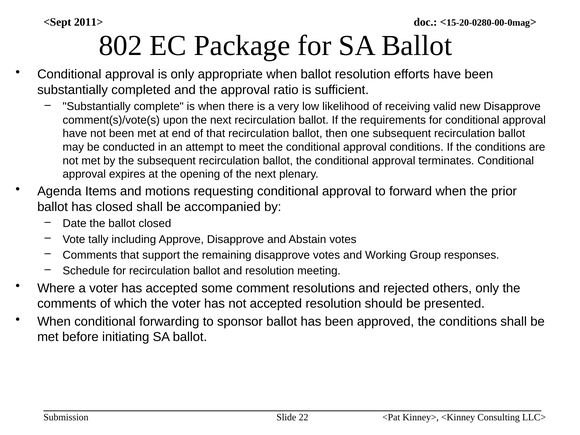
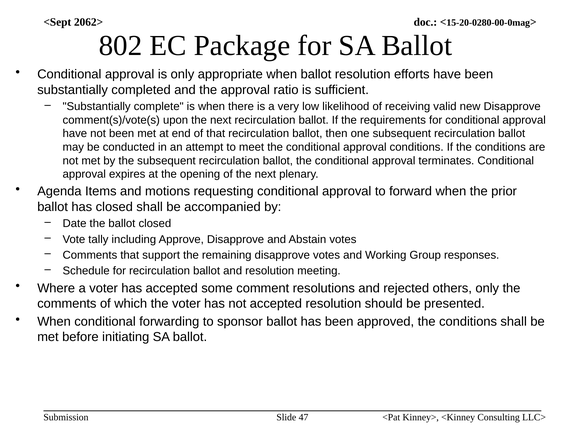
2011>: 2011> -> 2062>
22: 22 -> 47
